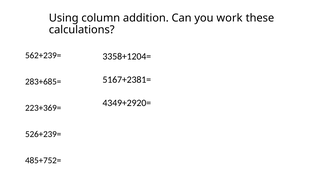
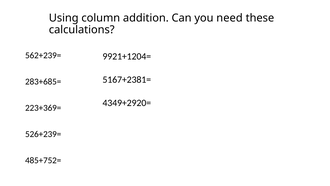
work: work -> need
3358+1204=: 3358+1204= -> 9921+1204=
